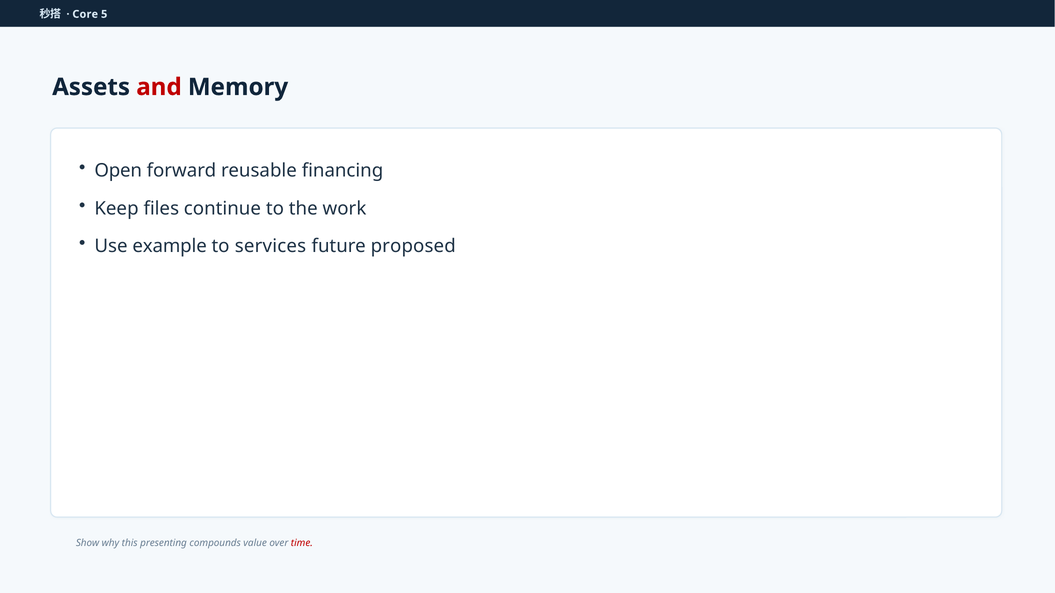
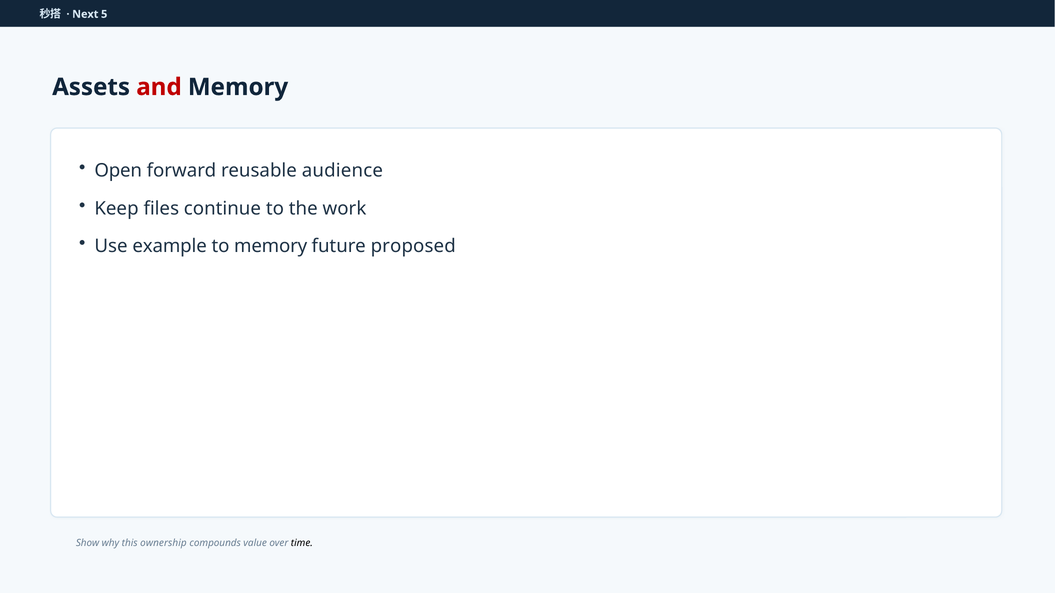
Core: Core -> Next
financing: financing -> audience
to services: services -> memory
presenting: presenting -> ownership
time colour: red -> black
